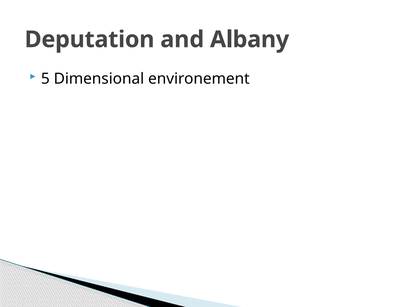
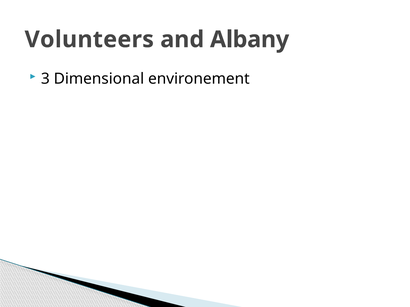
Deputation: Deputation -> Volunteers
5: 5 -> 3
